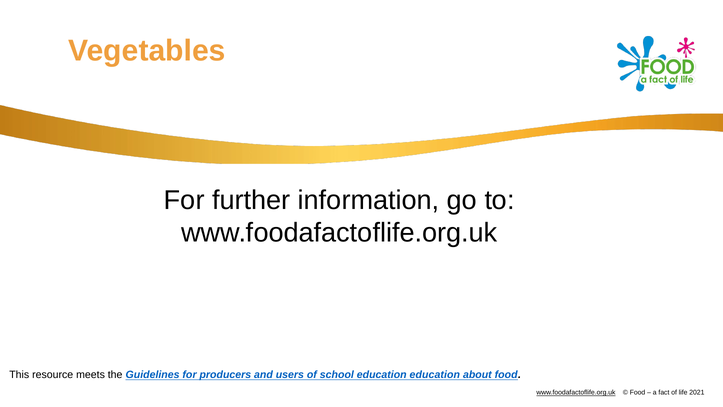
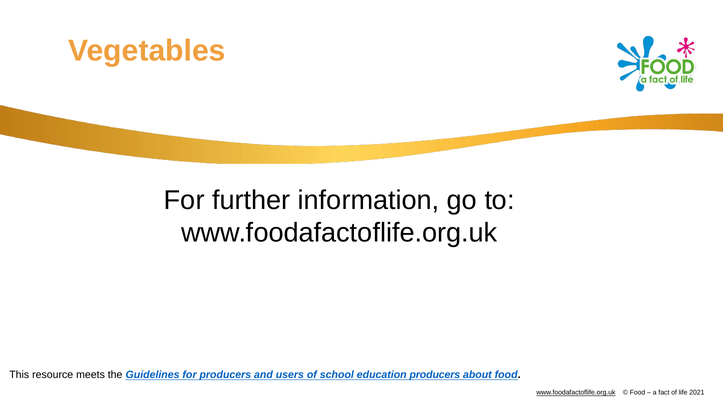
education education: education -> producers
